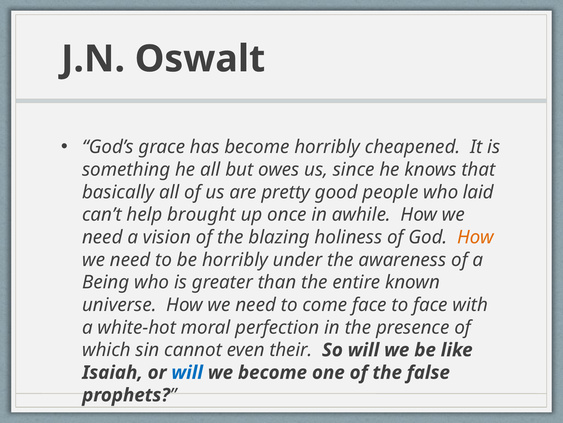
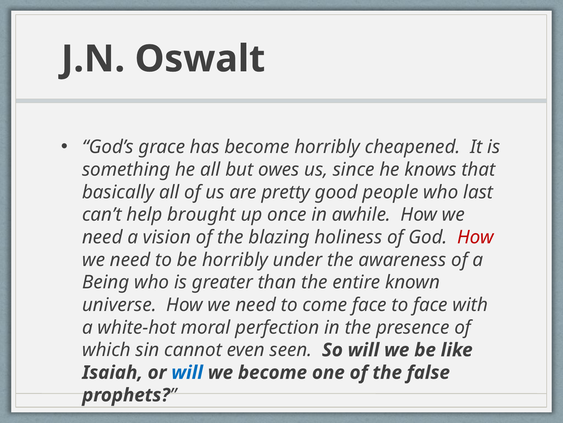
laid: laid -> last
How at (475, 237) colour: orange -> red
their: their -> seen
